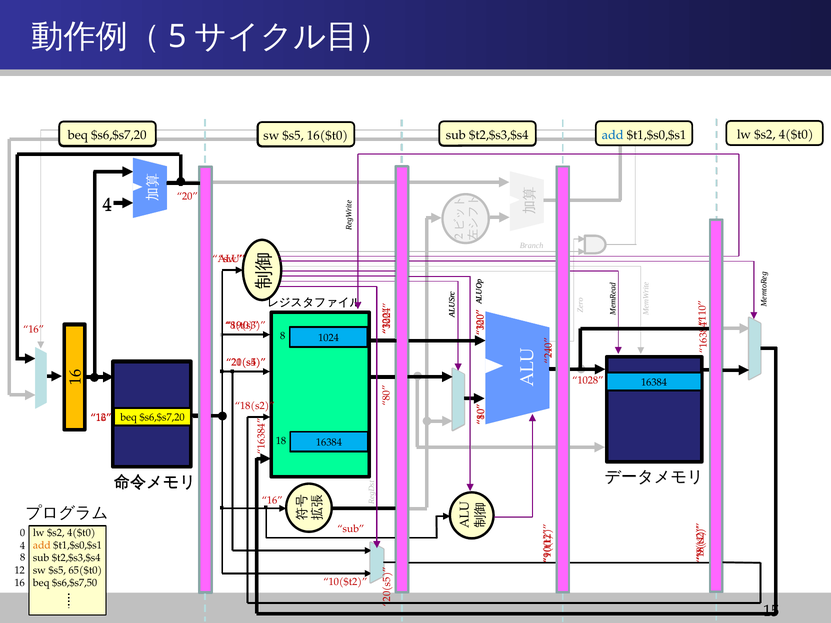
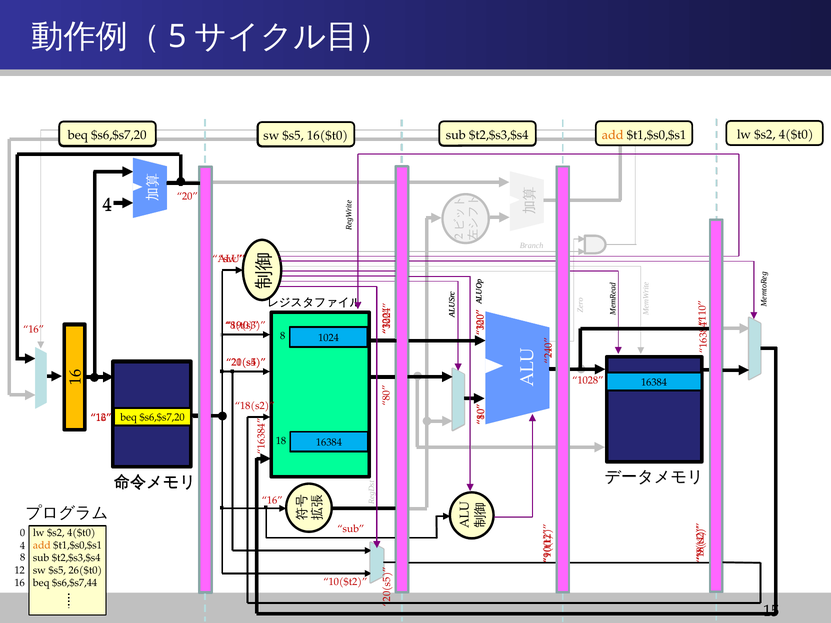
add at (613, 135) colour: blue -> orange
65($t0: 65($t0 -> 26($t0
$s6,$s7,50: $s6,$s7,50 -> $s6,$s7,44
